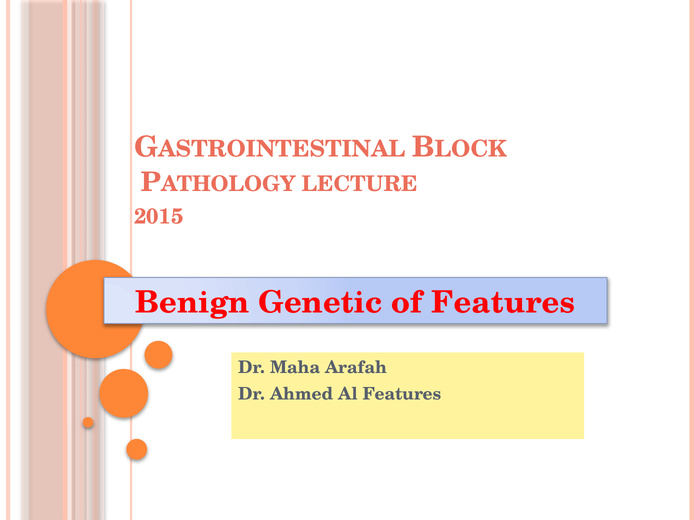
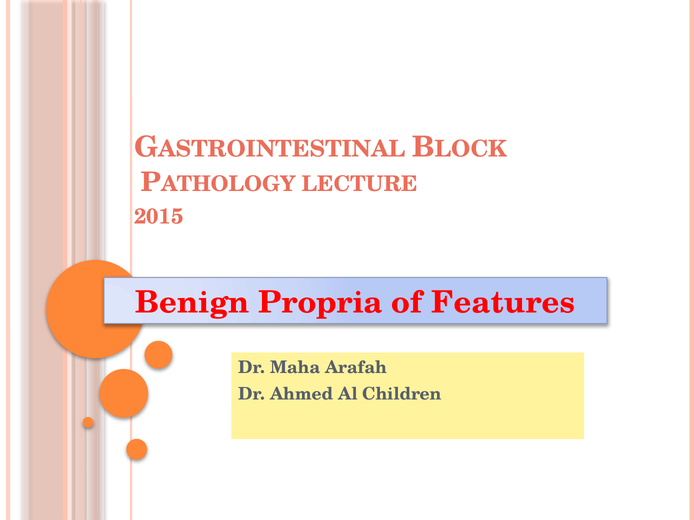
Genetic: Genetic -> Propria
Features at (402, 394): Features -> Children
